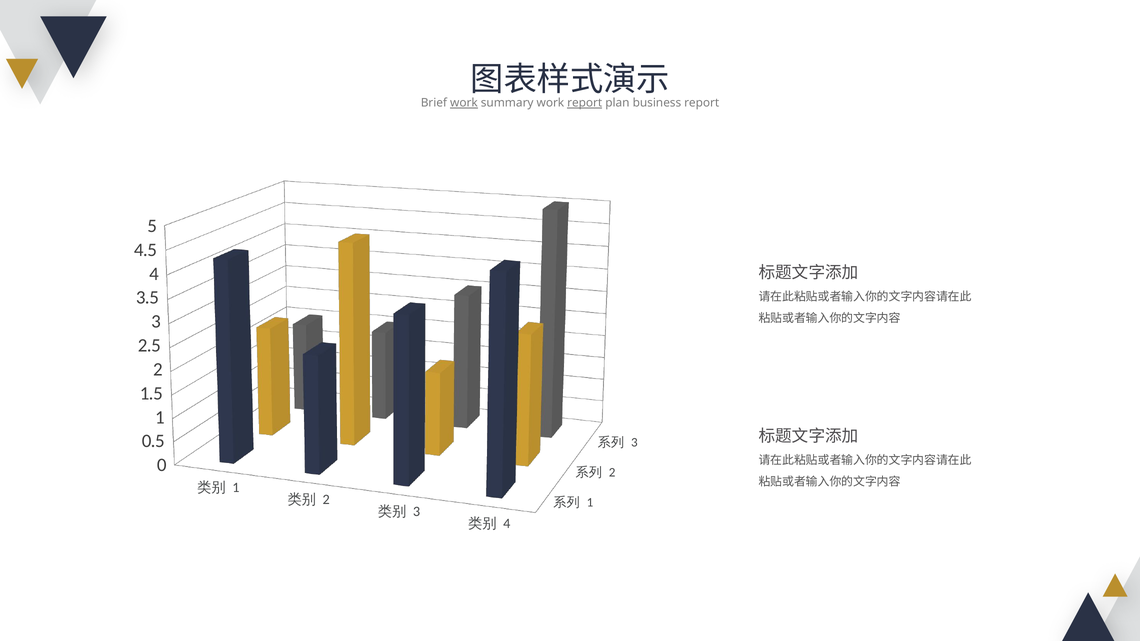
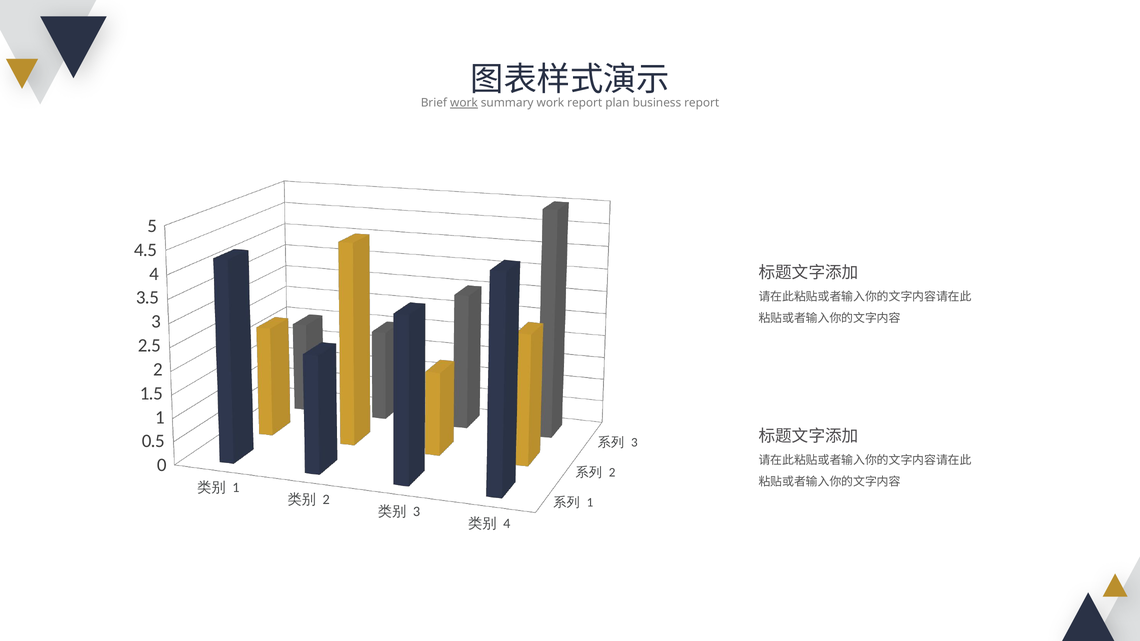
report at (585, 103) underline: present -> none
